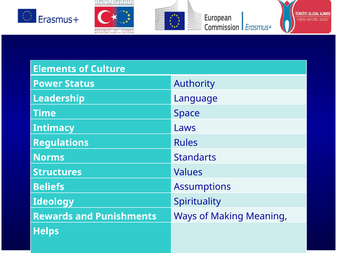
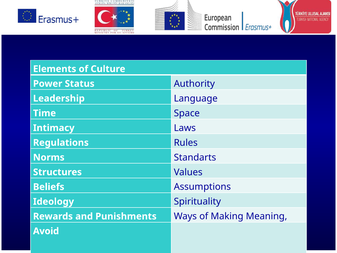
Helps: Helps -> Avoid
